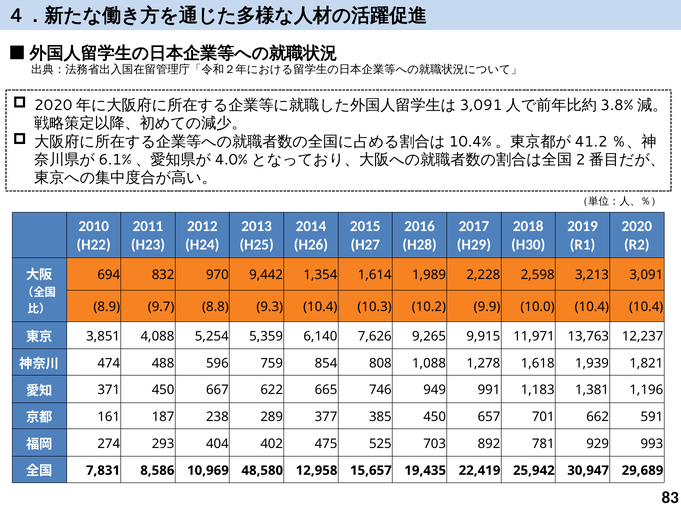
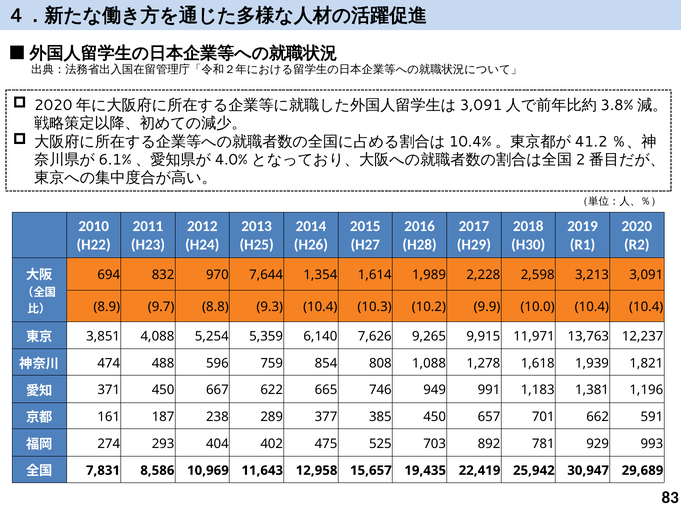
9,442: 9,442 -> 7,644
48,580: 48,580 -> 11,643
